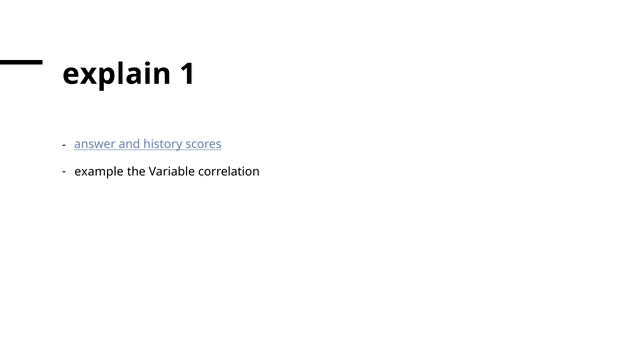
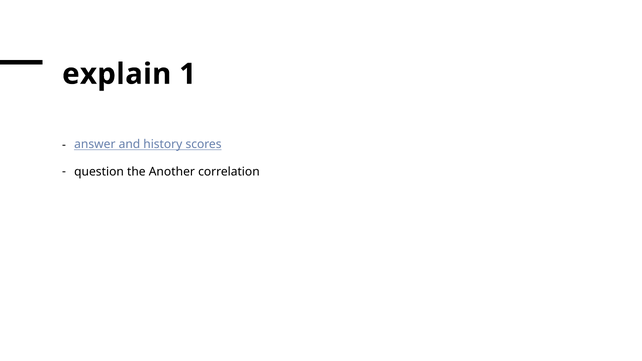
example: example -> question
Variable: Variable -> Another
